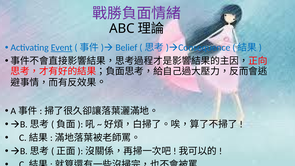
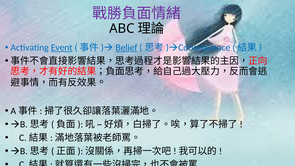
Belief underline: none -> present
